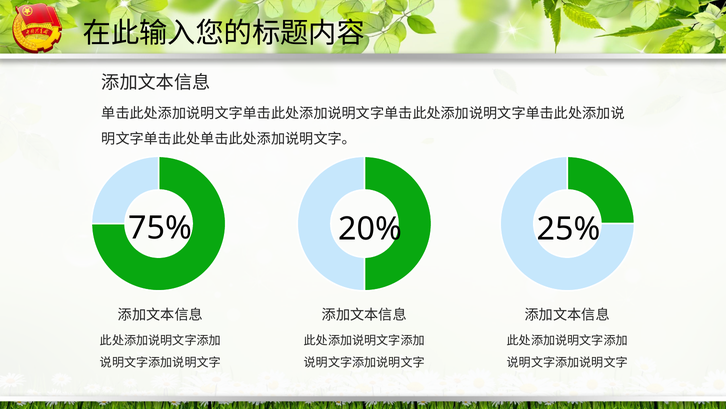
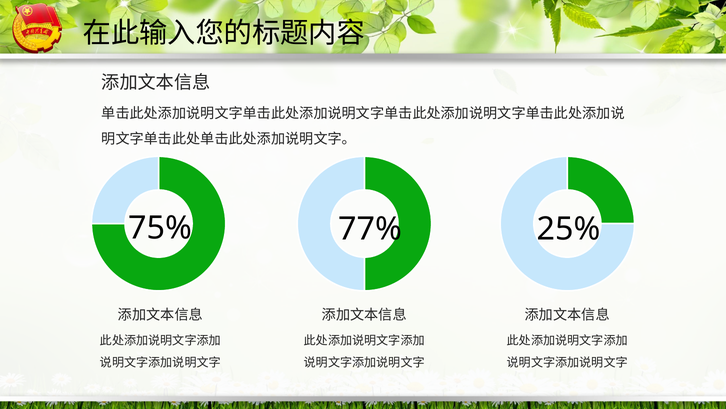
20%: 20% -> 77%
